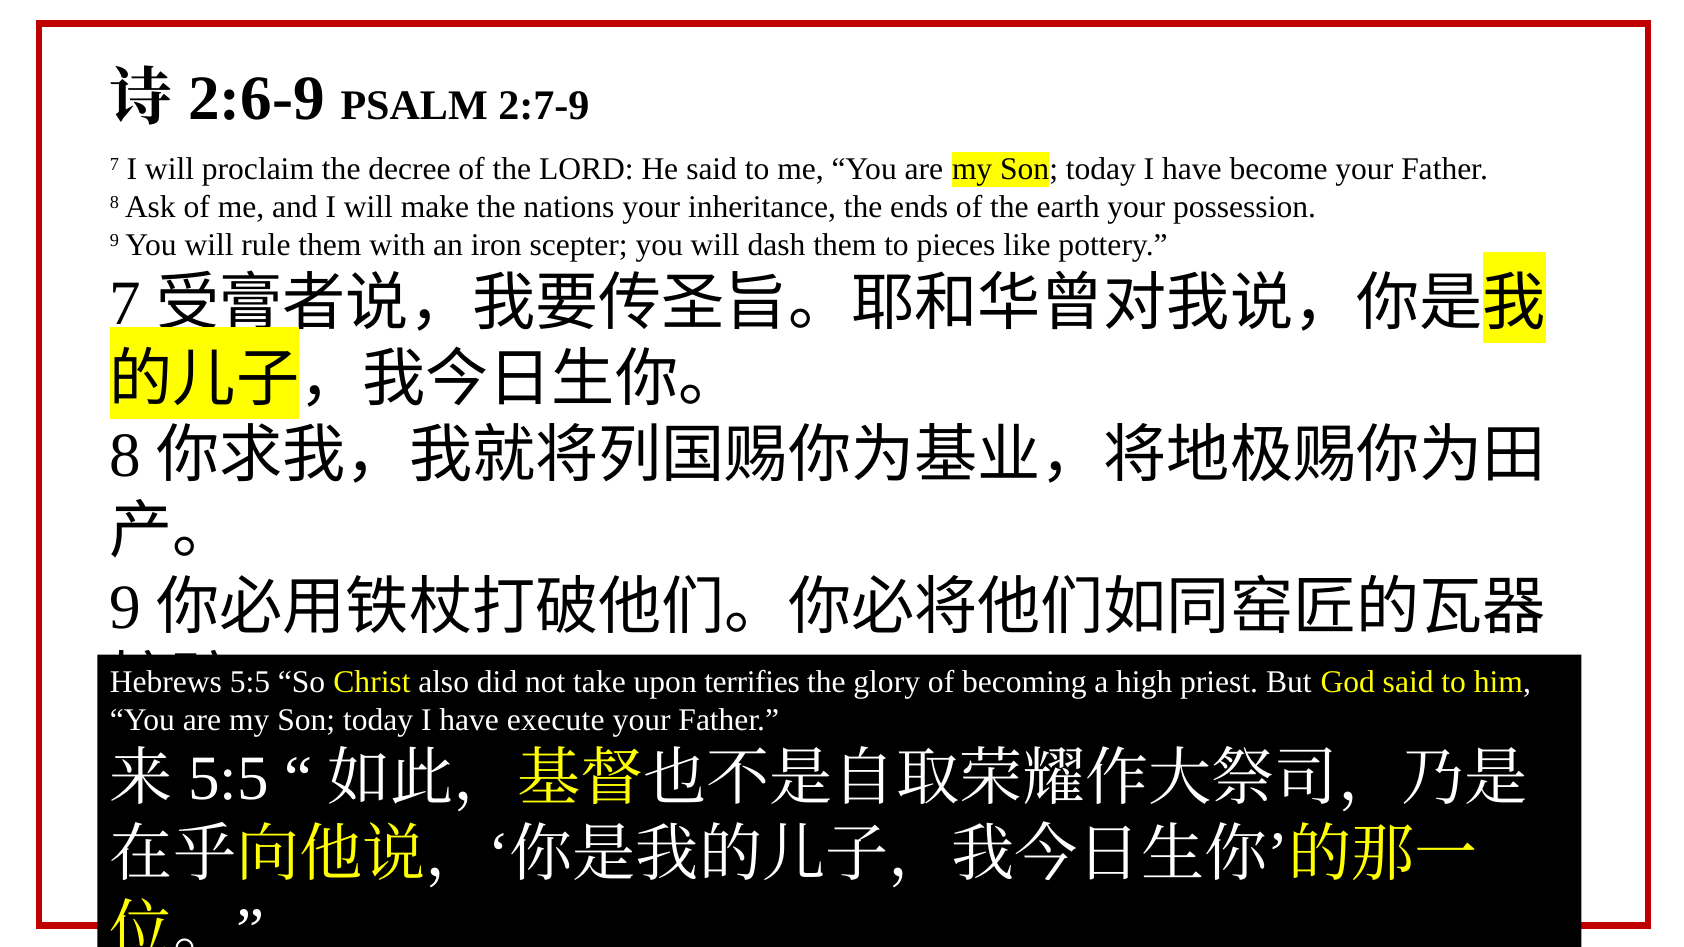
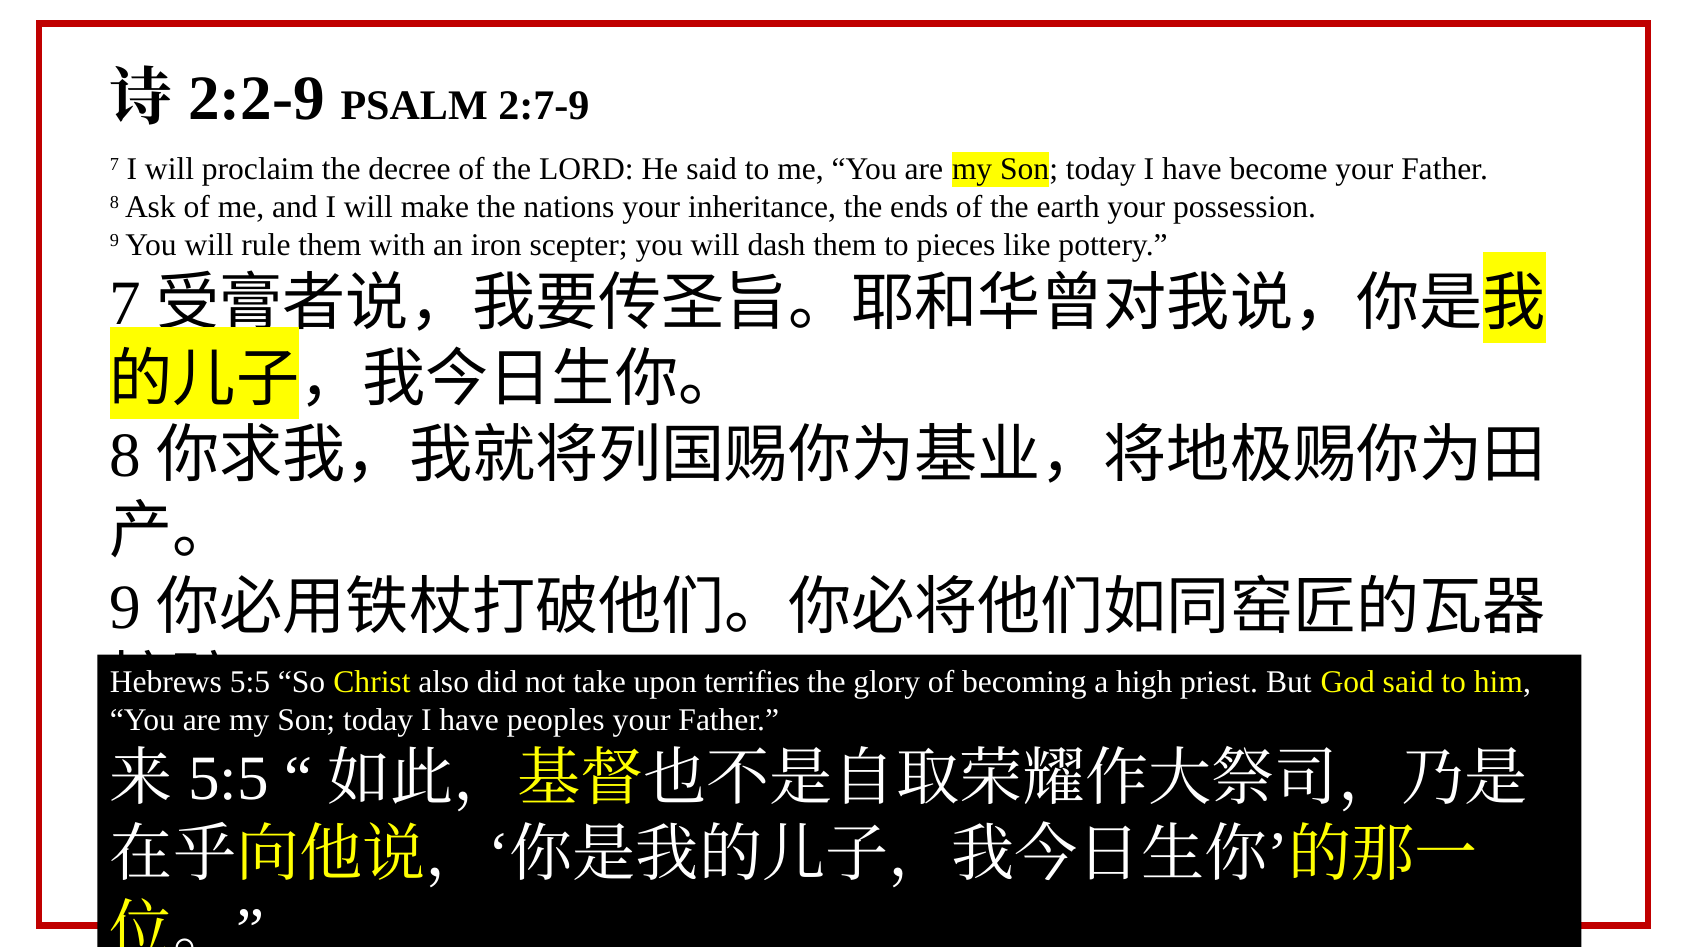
2:6-9: 2:6-9 -> 2:2-9
execute: execute -> peoples
